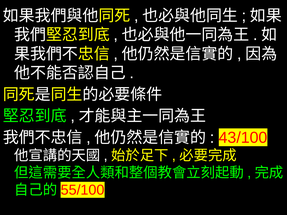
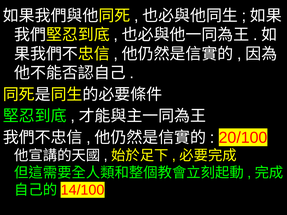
43/100: 43/100 -> 20/100
55/100: 55/100 -> 14/100
